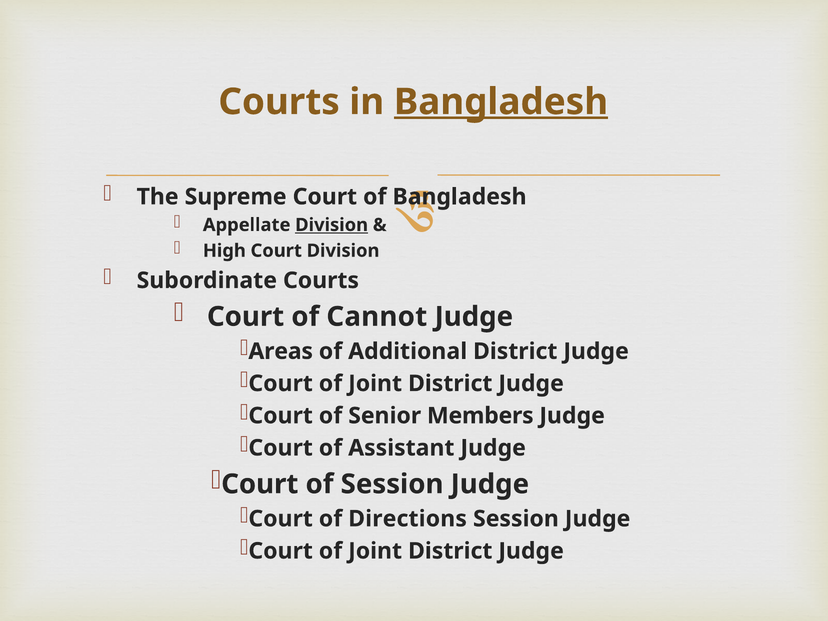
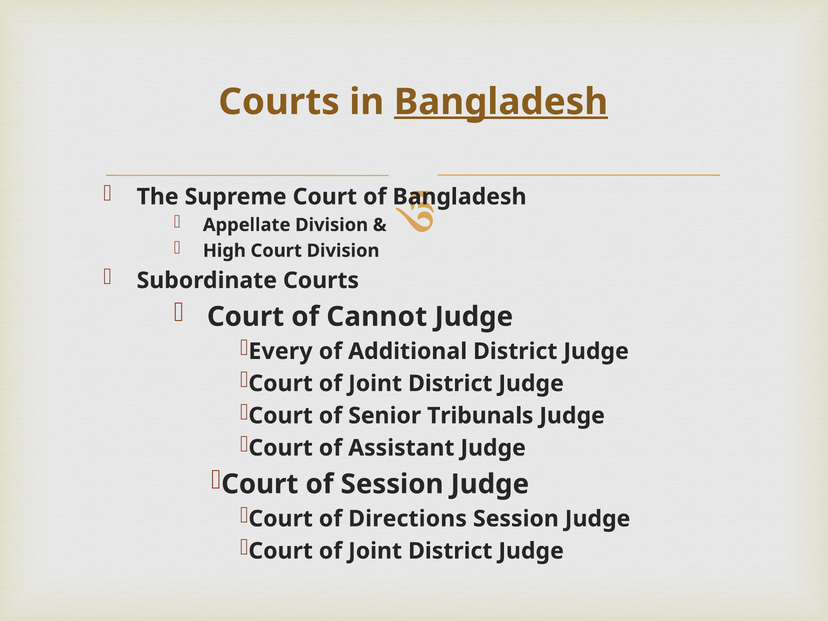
Division at (332, 225) underline: present -> none
Areas: Areas -> Every
Members: Members -> Tribunals
